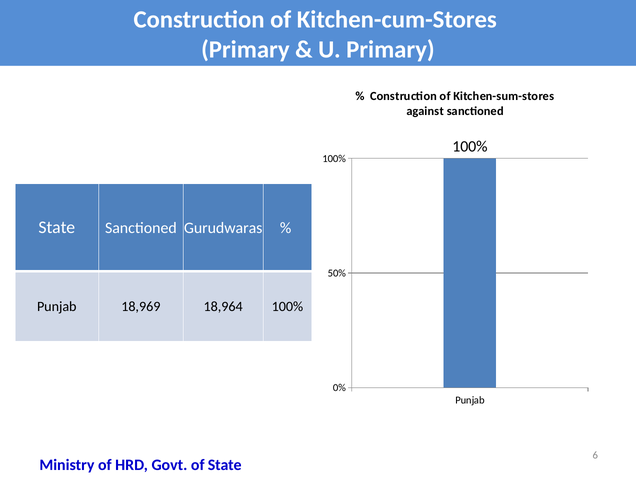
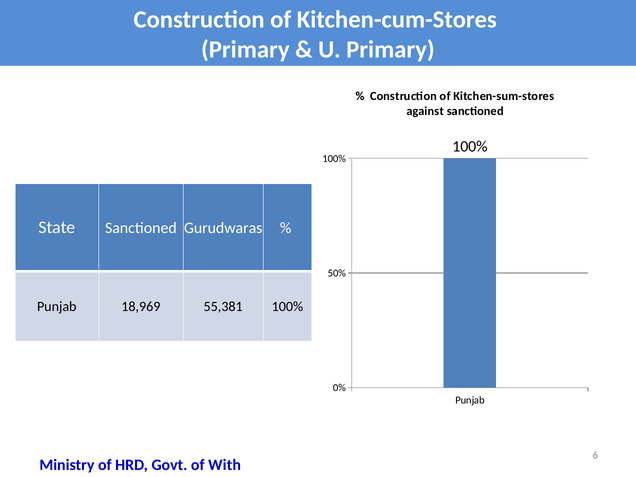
18,964: 18,964 -> 55,381
of State: State -> With
